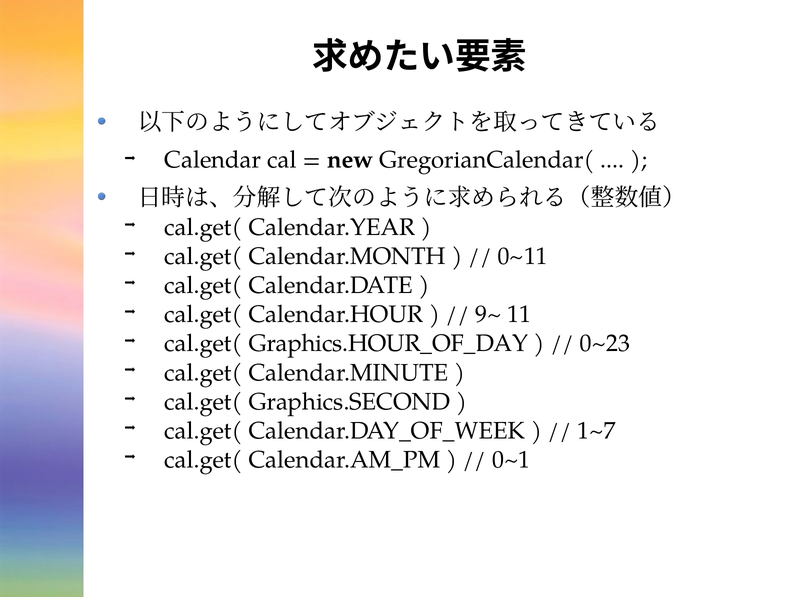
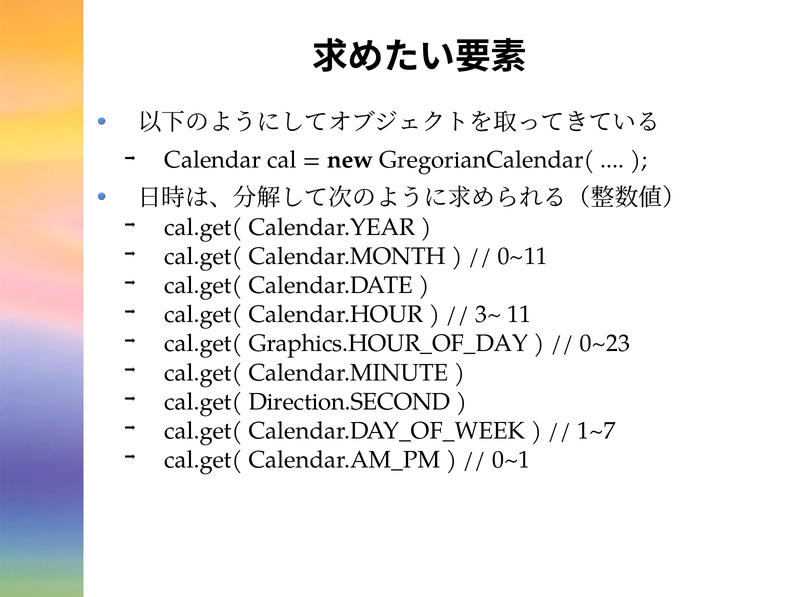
9~: 9~ -> 3~
Graphics.SECOND: Graphics.SECOND -> Direction.SECOND
